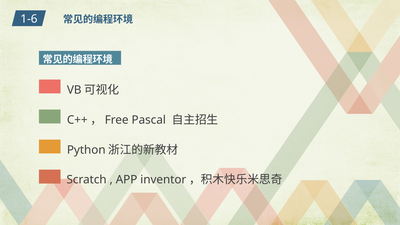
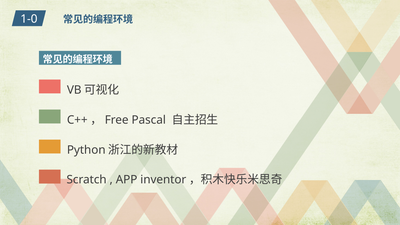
1-6: 1-6 -> 1-0
